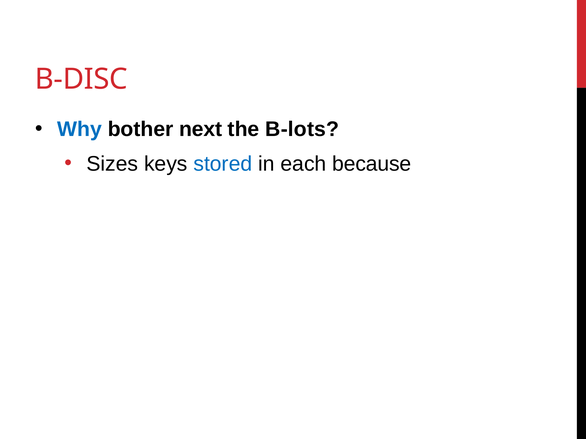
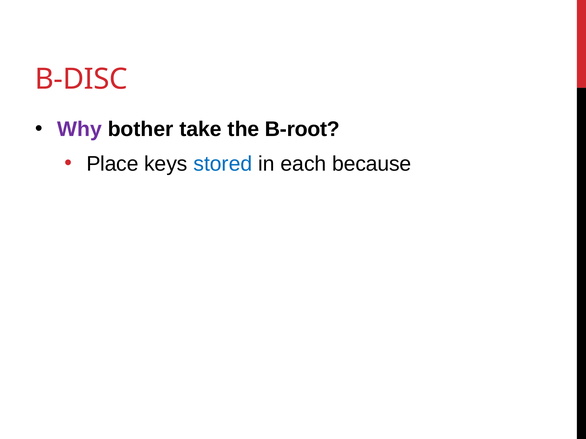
Why colour: blue -> purple
next: next -> take
B-lots: B-lots -> B-root
Sizes: Sizes -> Place
